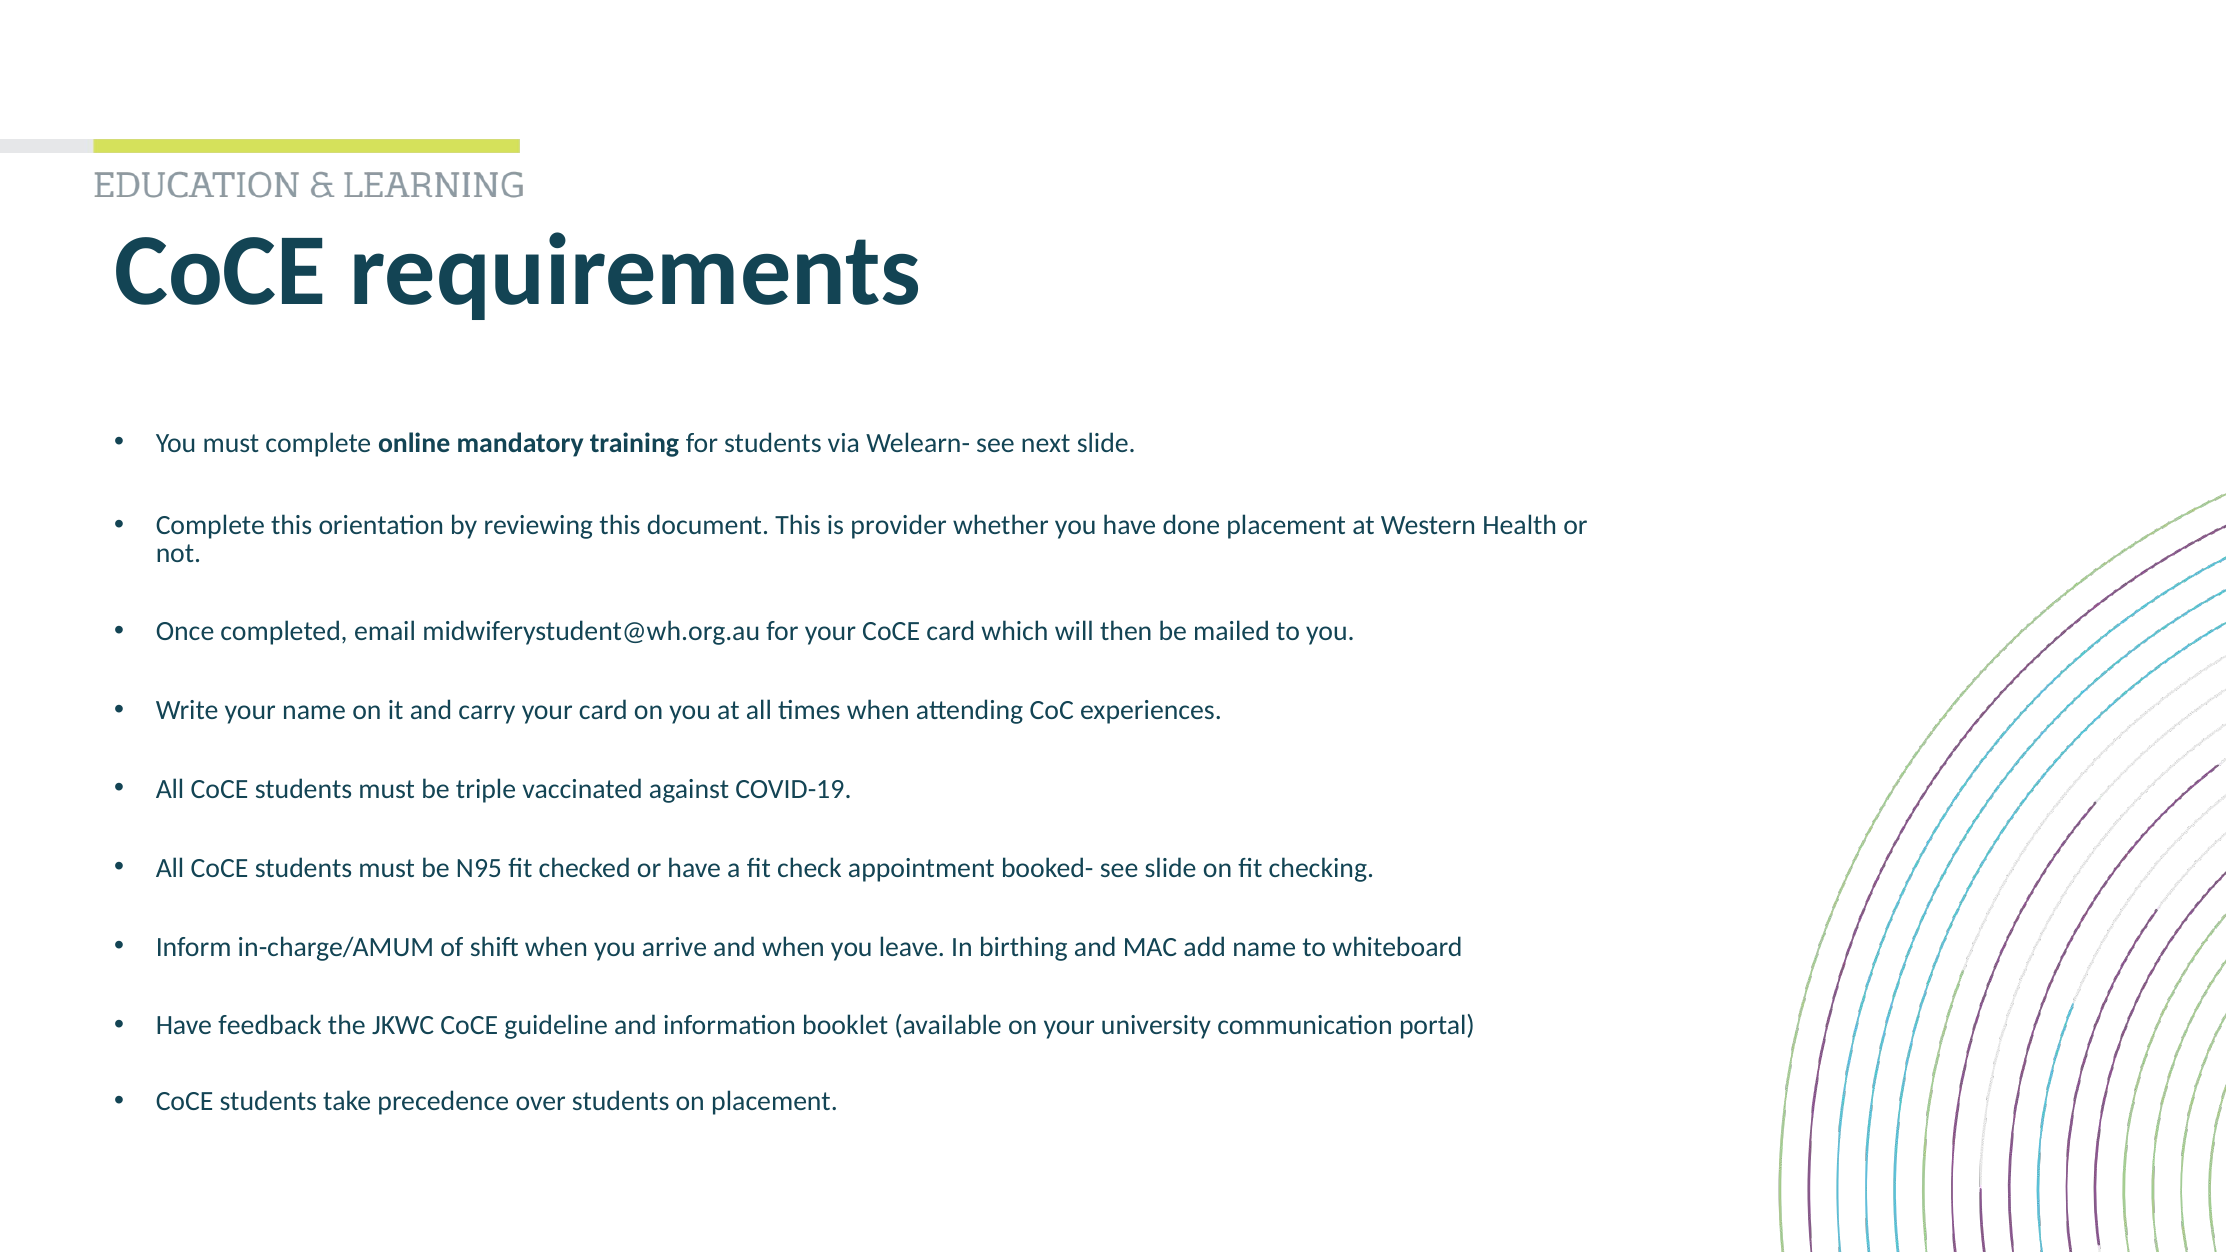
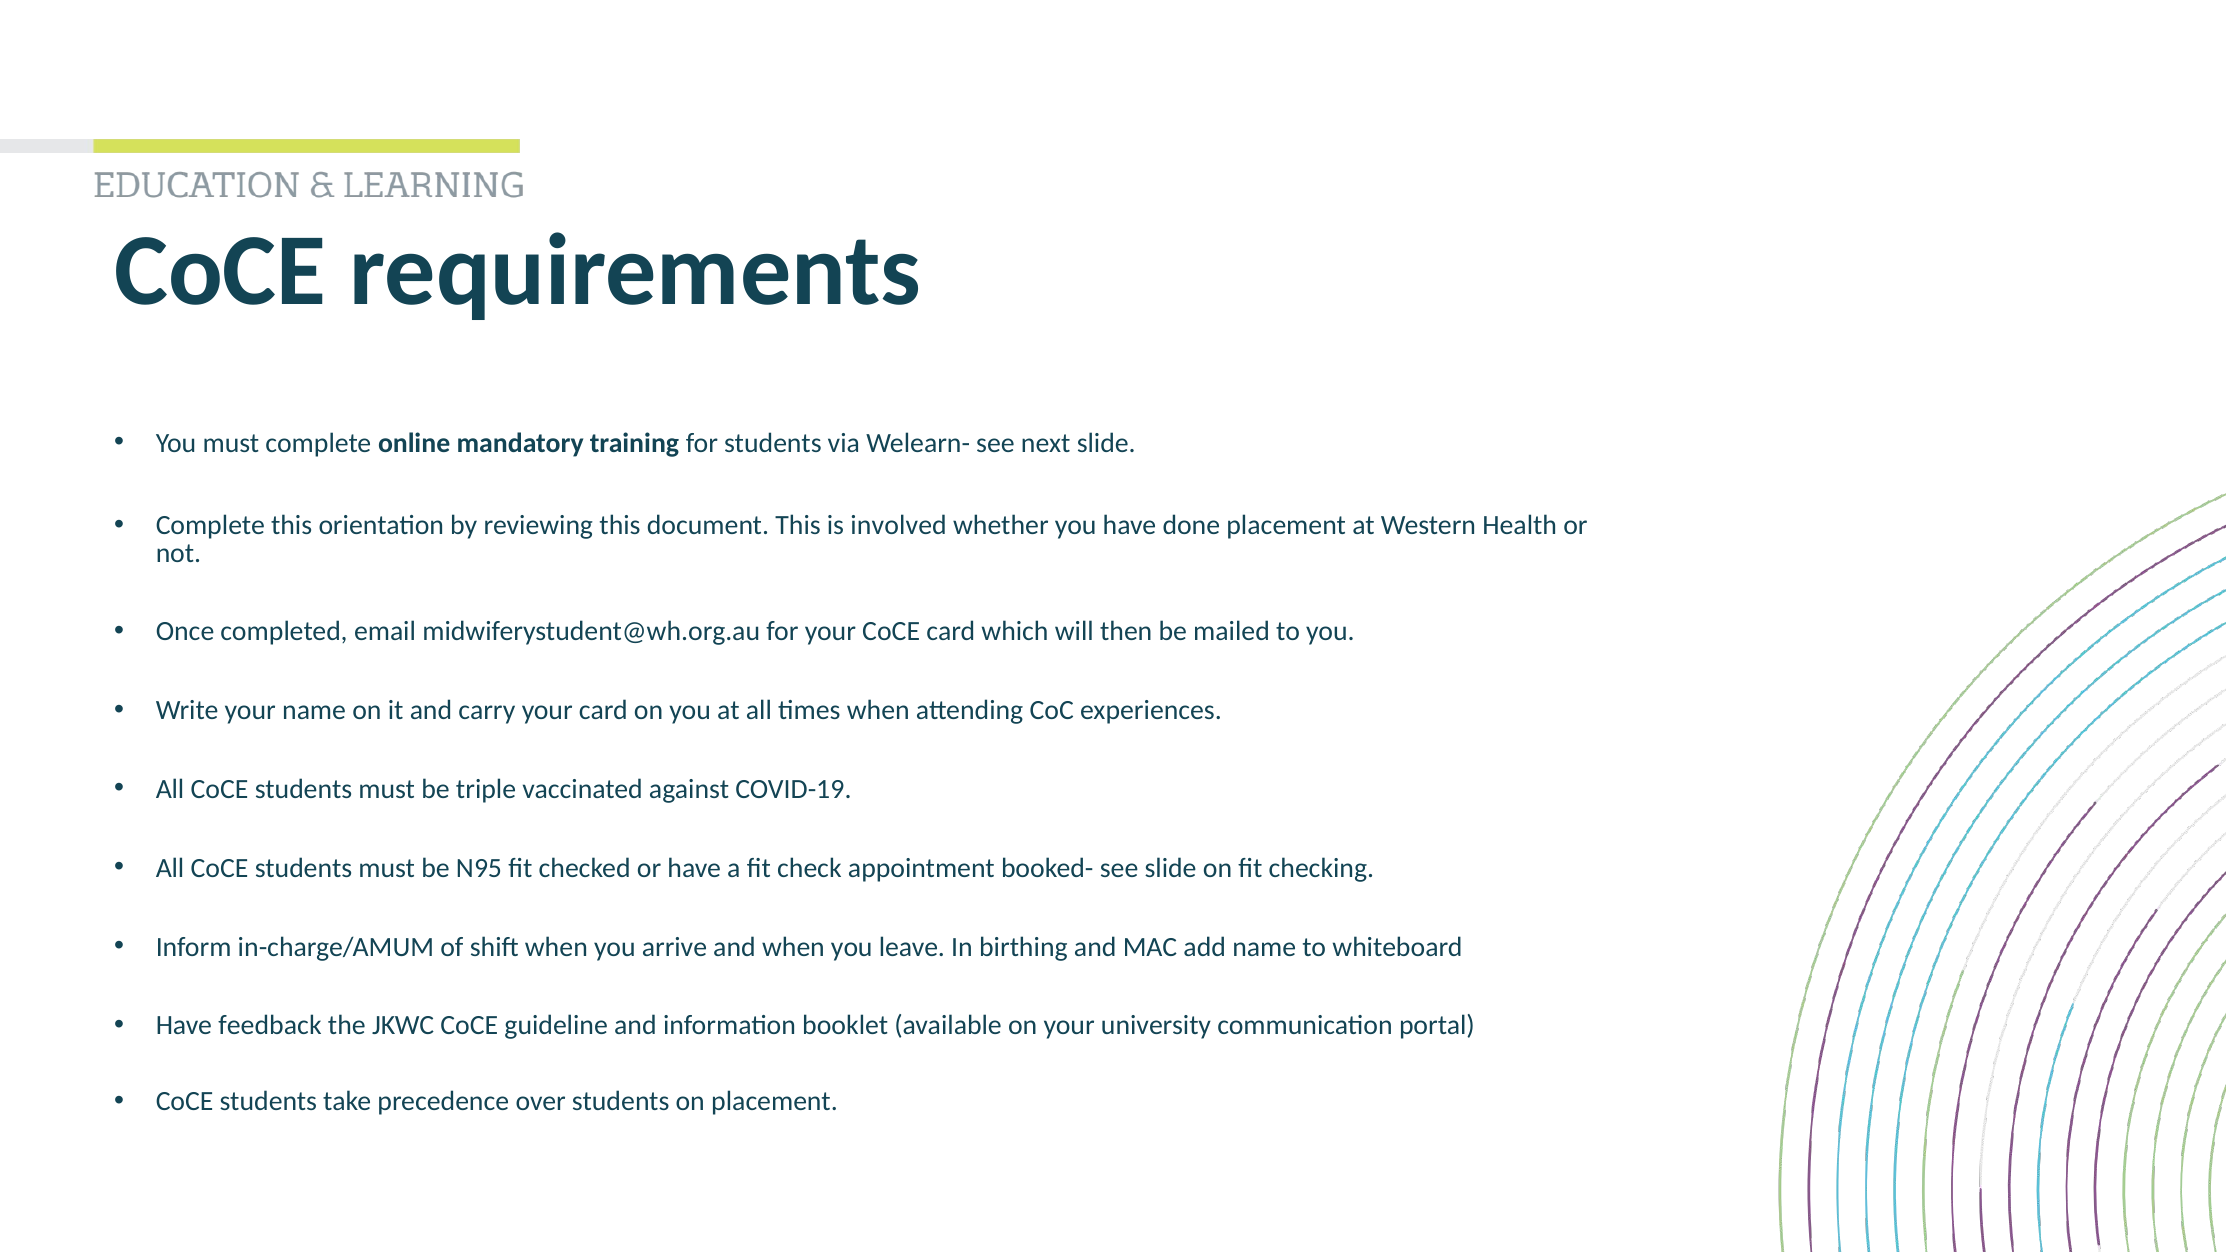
provider: provider -> involved
